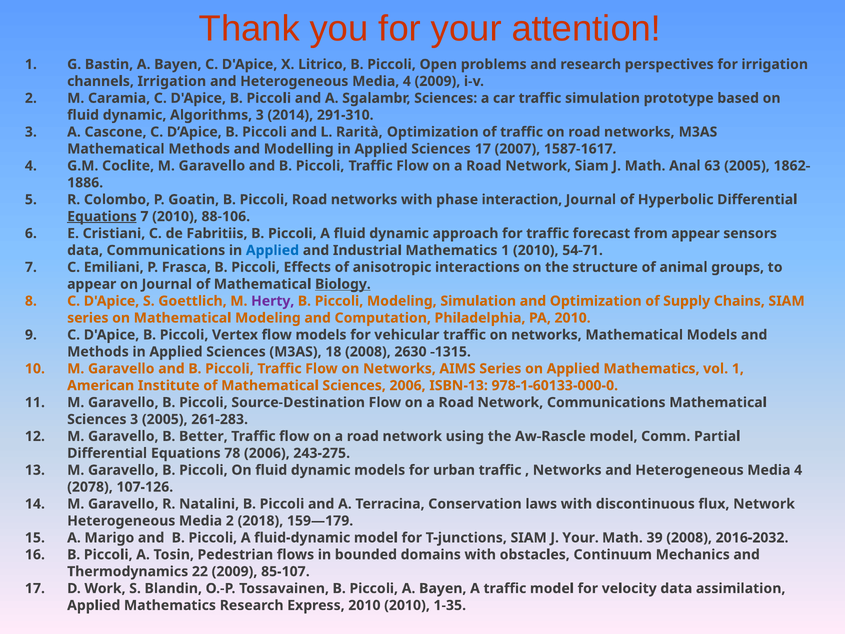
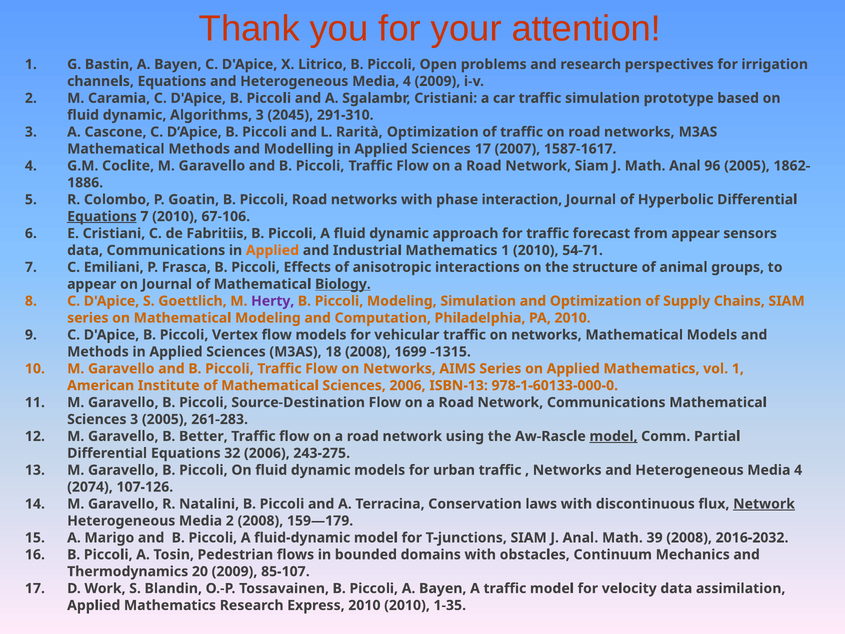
channels Irrigation: Irrigation -> Equations
Sgalambr Sciences: Sciences -> Cristiani
2014: 2014 -> 2045
63: 63 -> 96
88-106: 88-106 -> 67-106
Applied at (272, 250) colour: blue -> orange
2630: 2630 -> 1699
model at (614, 436) underline: none -> present
78: 78 -> 32
2078: 2078 -> 2074
Network at (764, 504) underline: none -> present
2 2018: 2018 -> 2008
J Your: Your -> Anal
22: 22 -> 20
